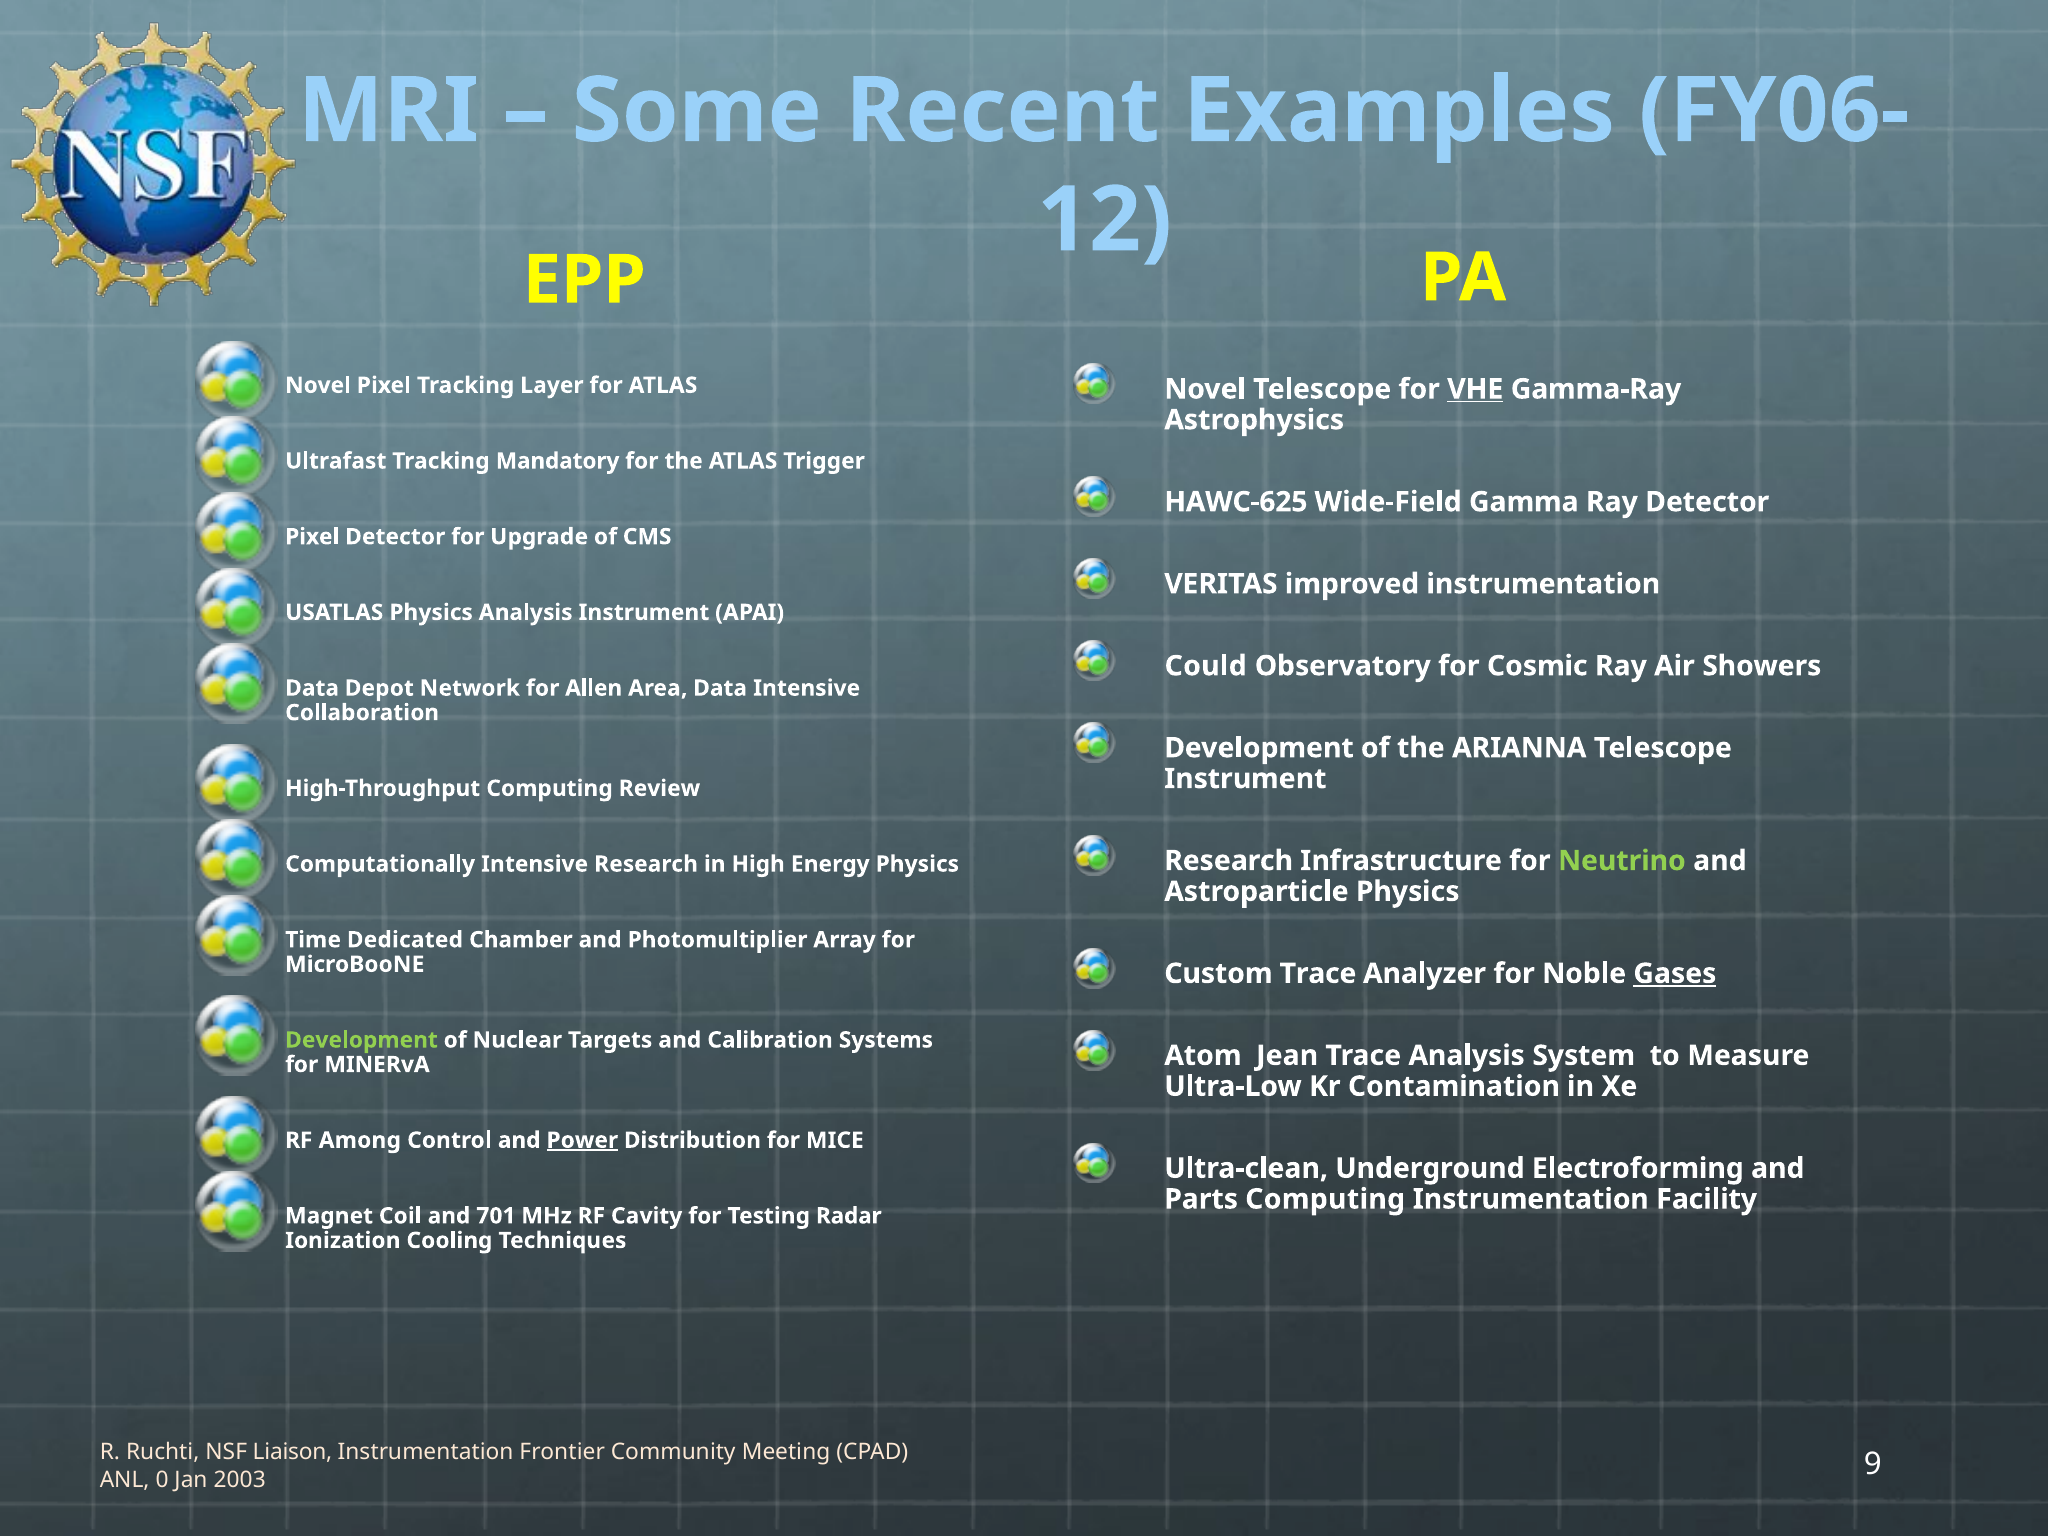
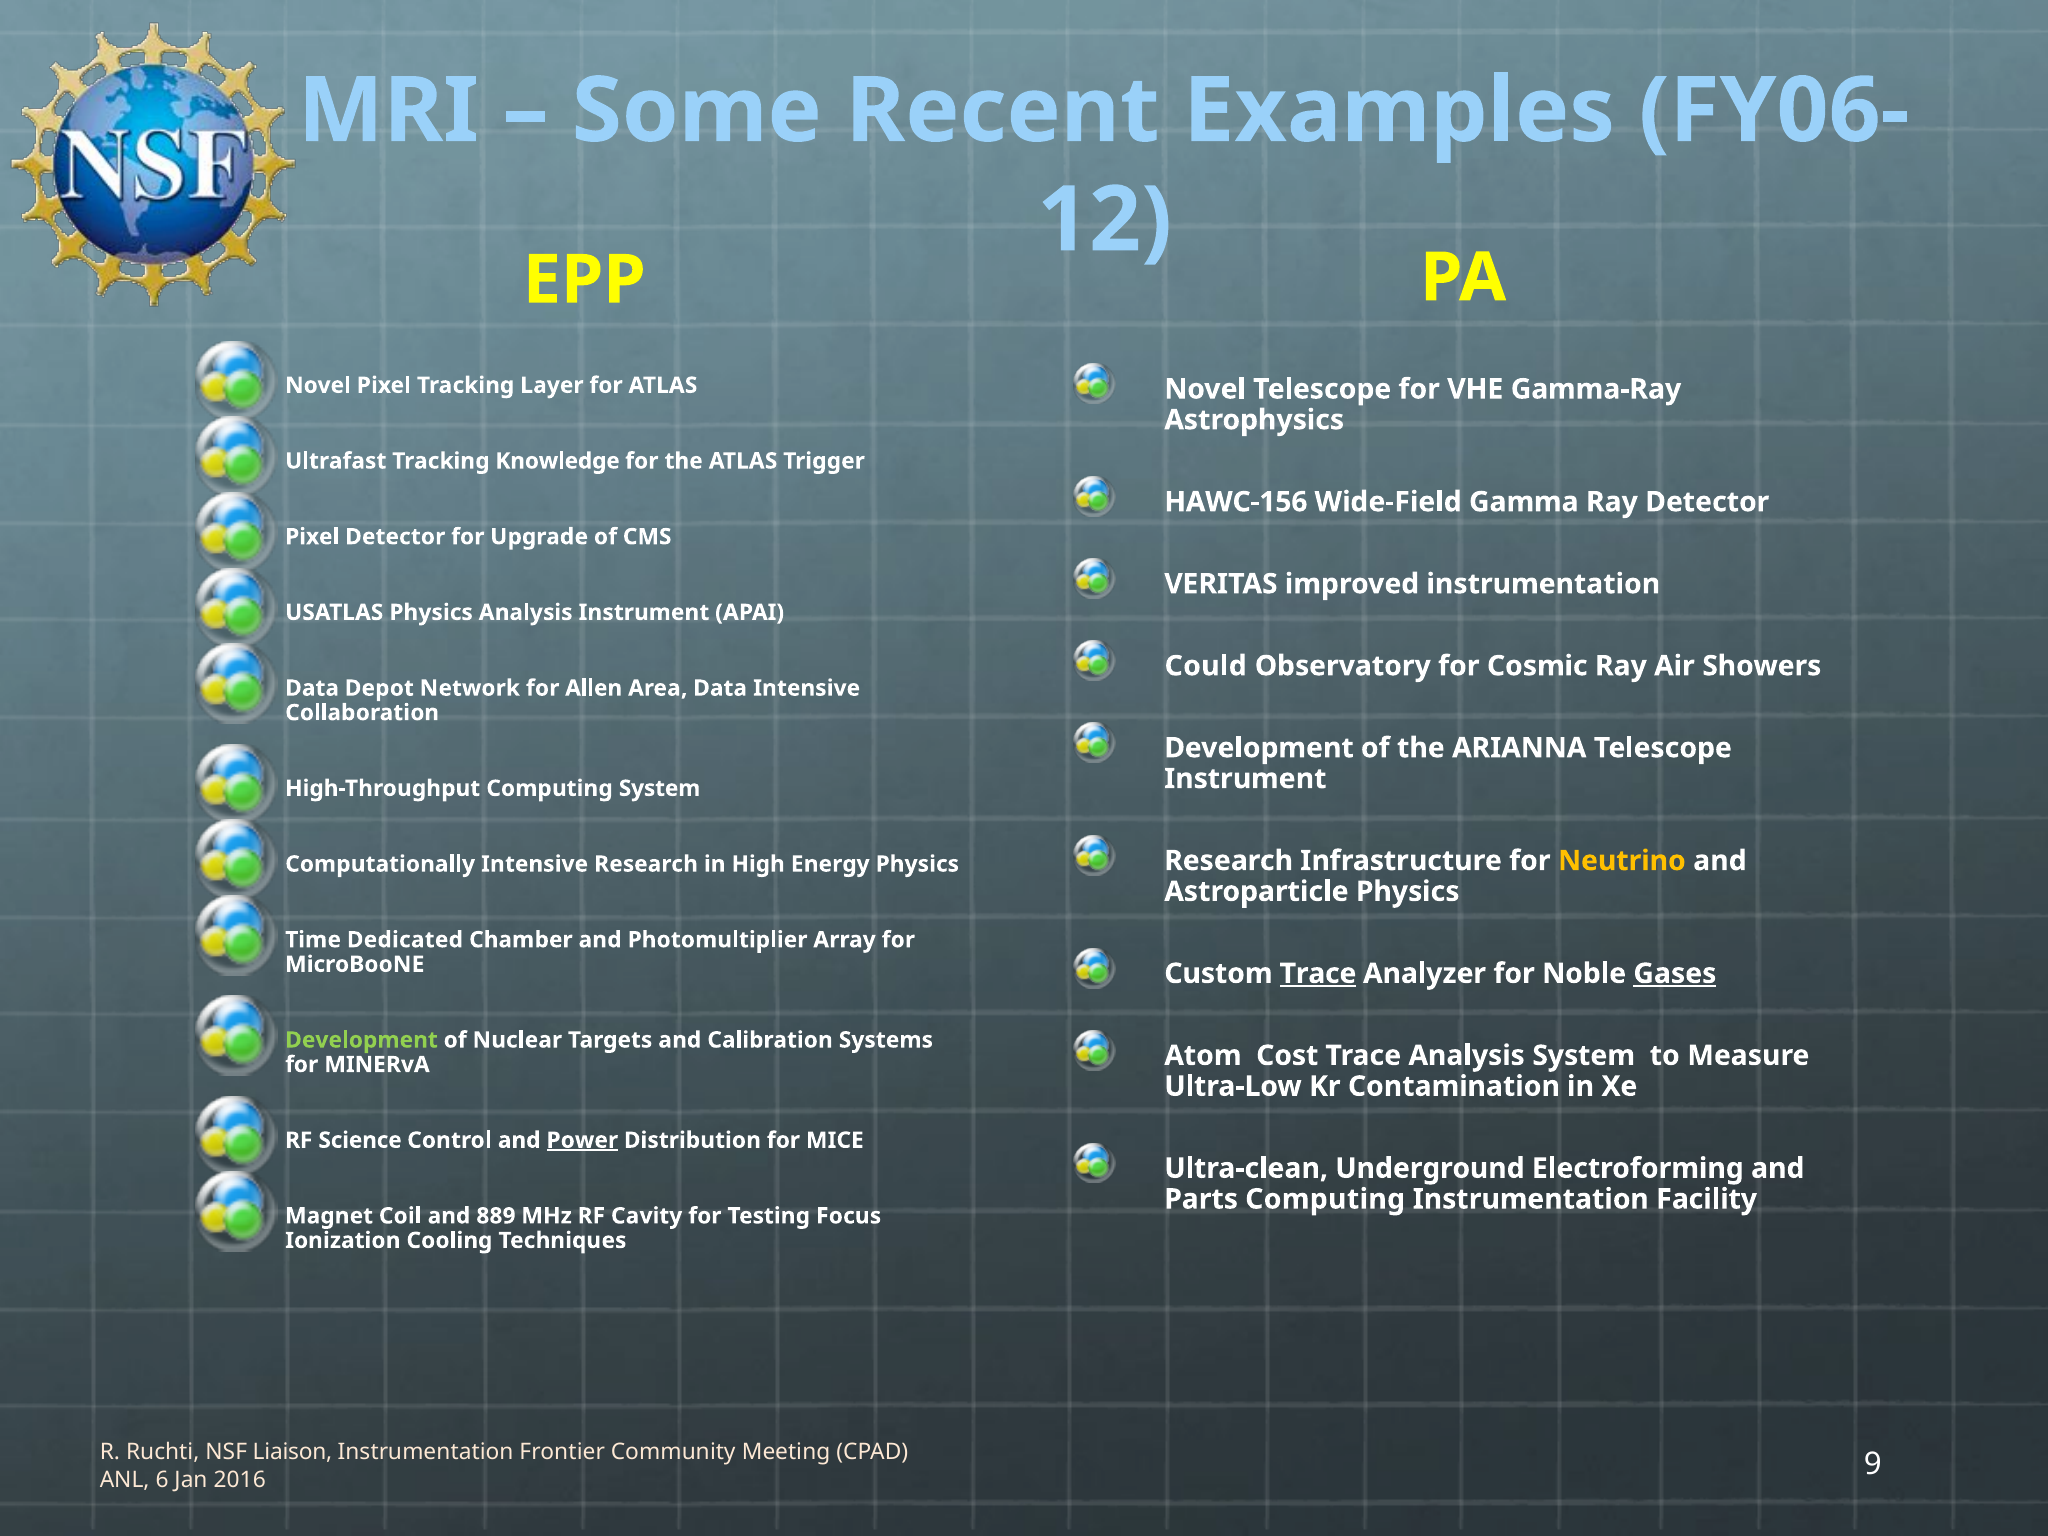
VHE underline: present -> none
Mandatory: Mandatory -> Knowledge
HAWC-625: HAWC-625 -> HAWC-156
Computing Review: Review -> System
Neutrino colour: light green -> yellow
Trace at (1318, 974) underline: none -> present
Jean: Jean -> Cost
Among: Among -> Science
701: 701 -> 889
Radar: Radar -> Focus
0: 0 -> 6
2003: 2003 -> 2016
